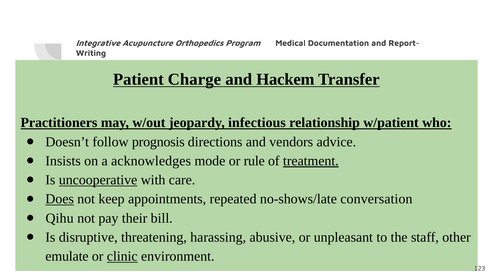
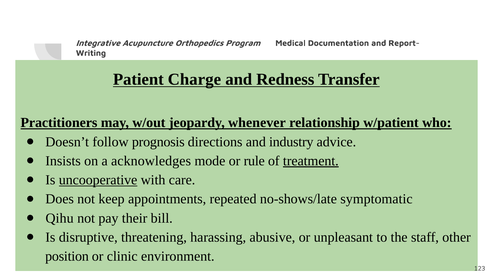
Hackem: Hackem -> Redness
infectious: infectious -> whenever
vendors: vendors -> industry
Does underline: present -> none
conversation: conversation -> symptomatic
emulate: emulate -> position
clinic underline: present -> none
